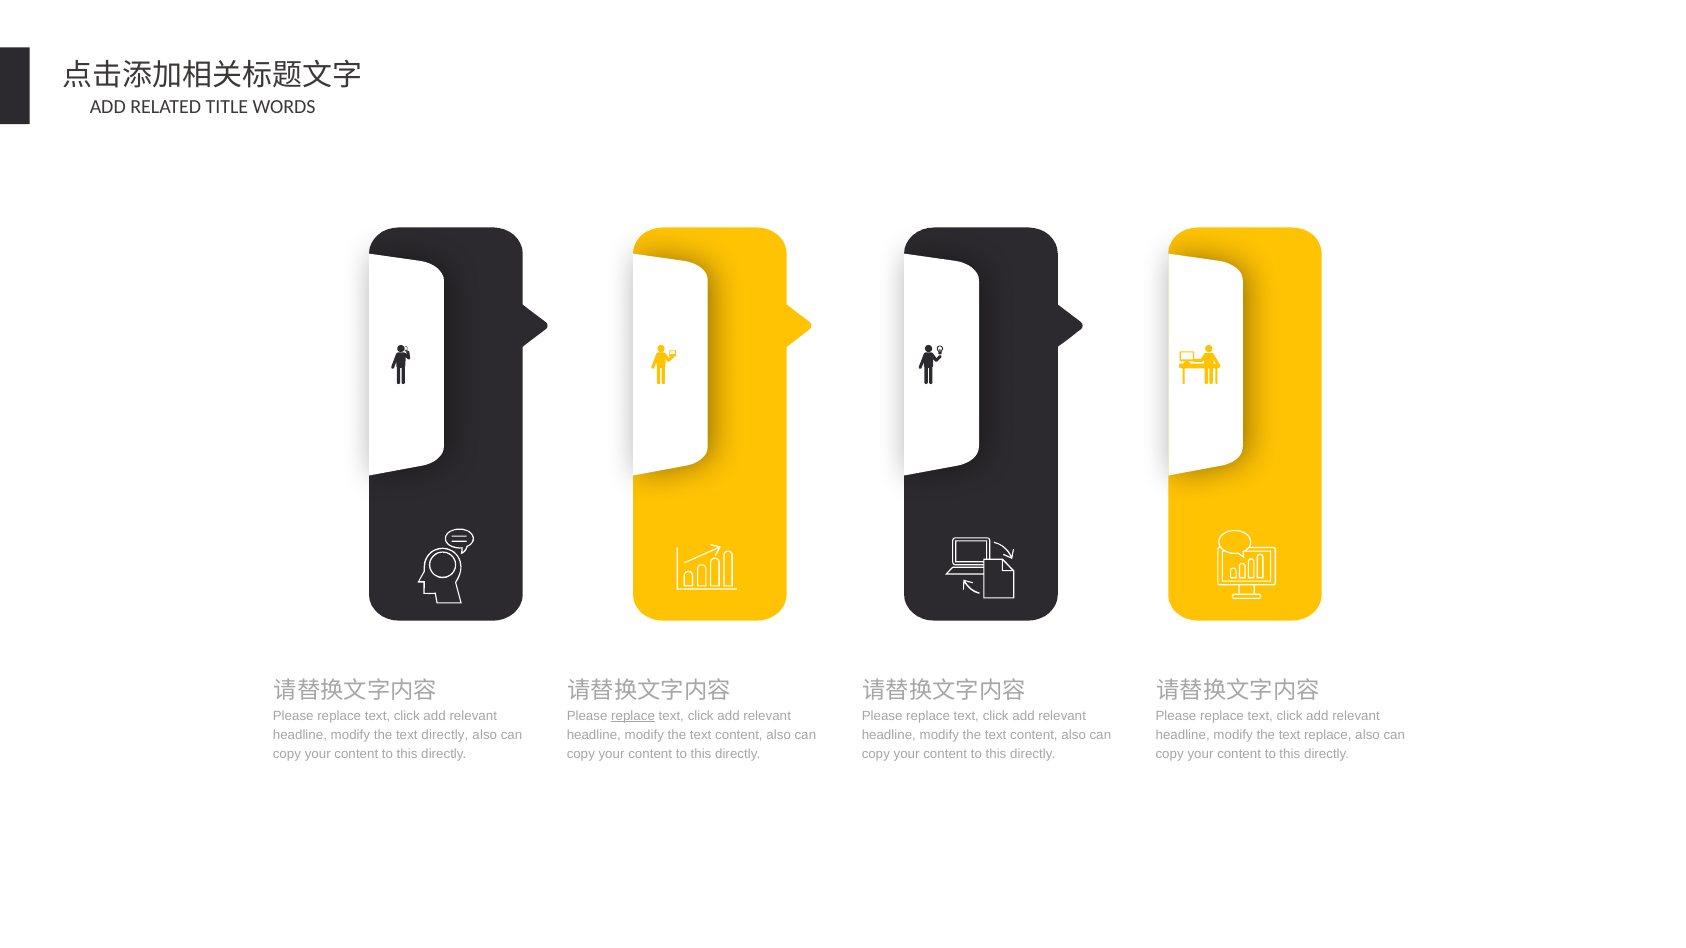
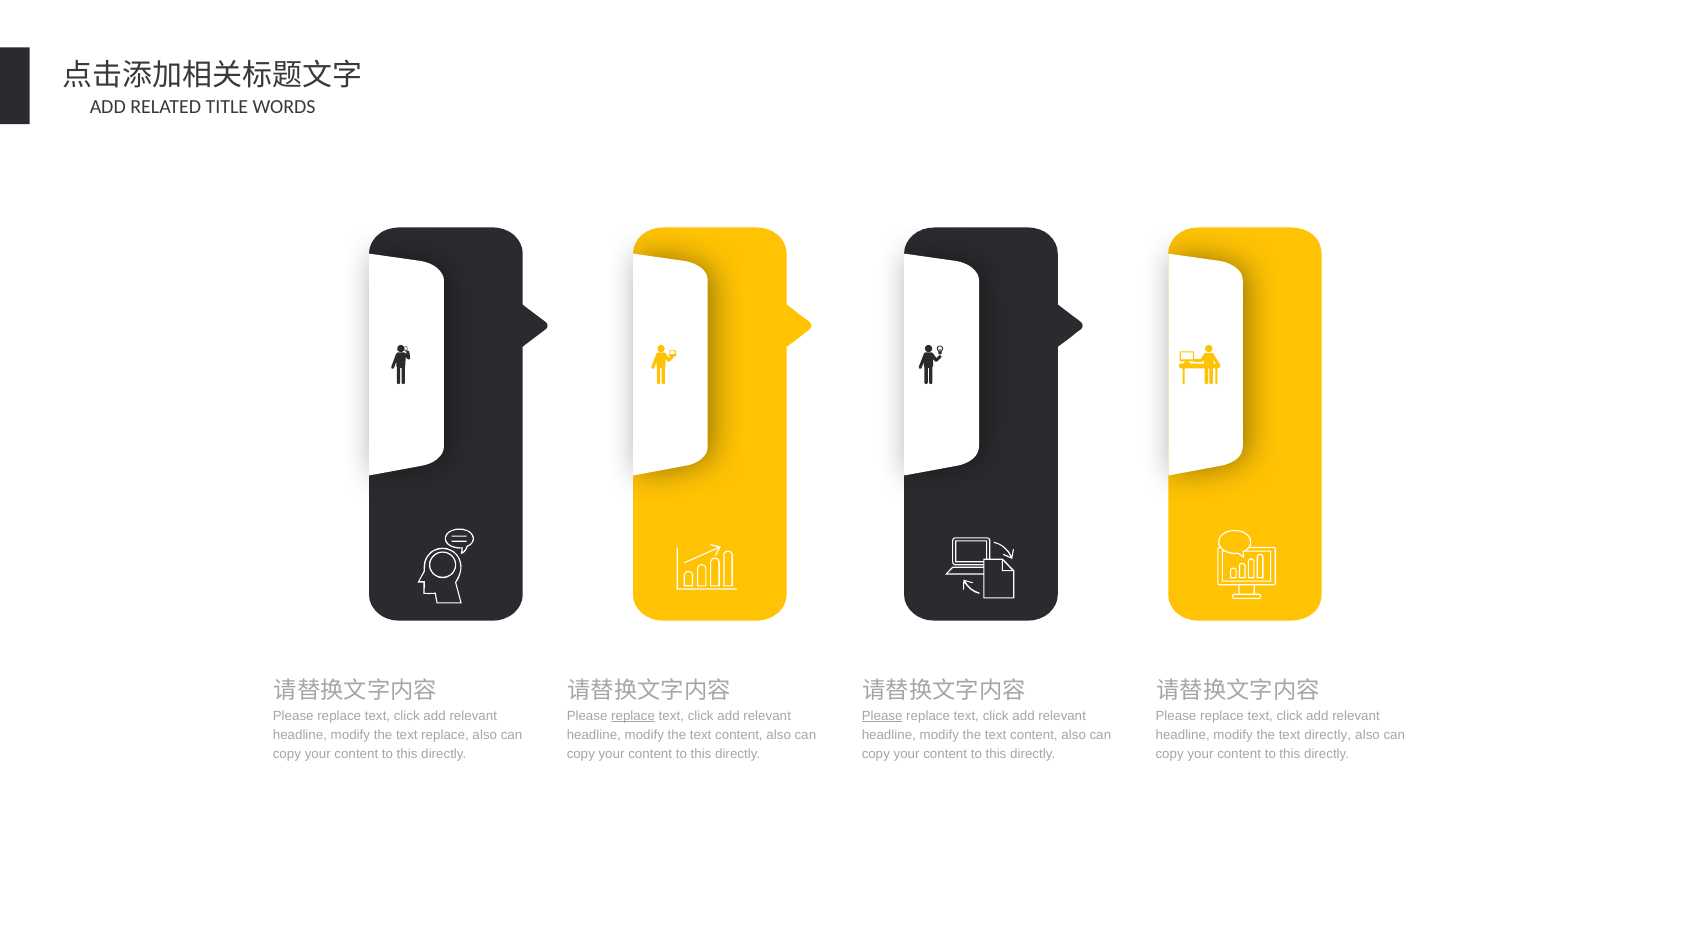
Please at (882, 716) underline: none -> present
text directly: directly -> replace
text replace: replace -> directly
